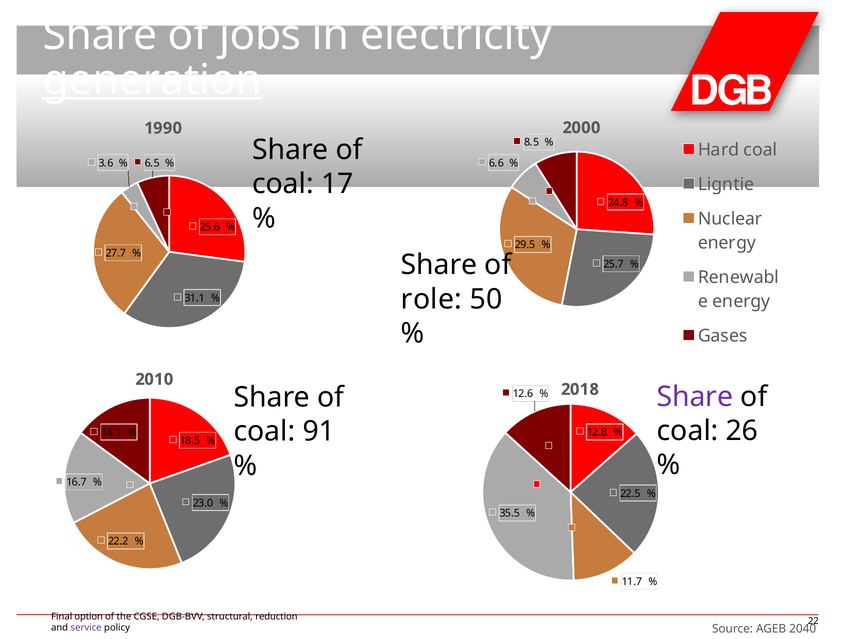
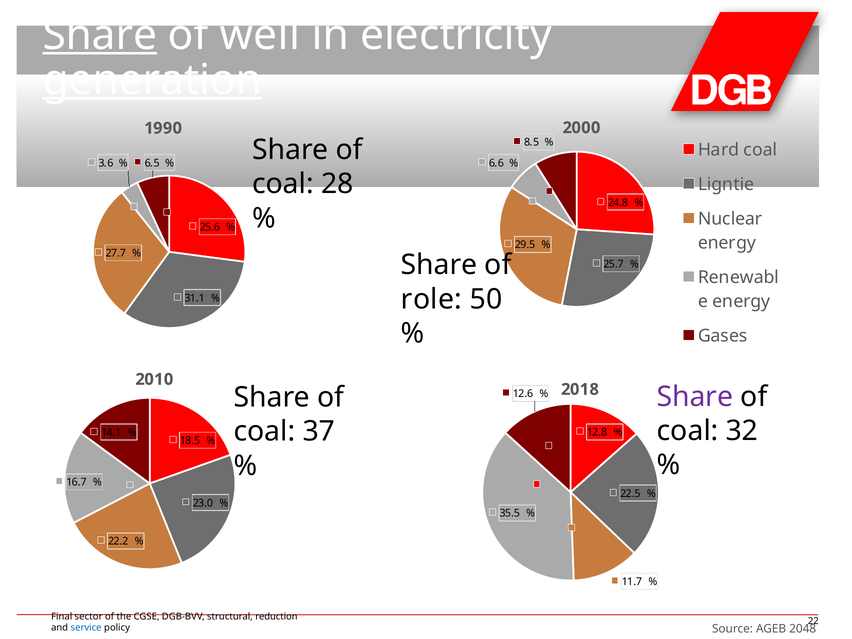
Share at (100, 35) underline: none -> present
jobs: jobs -> well
17: 17 -> 28
26: 26 -> 32
91: 91 -> 37
option: option -> sector
service colour: purple -> blue
2040: 2040 -> 2048
